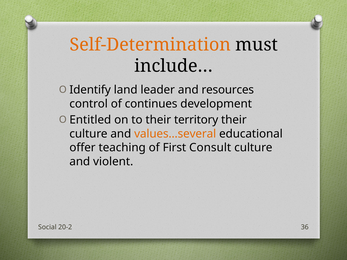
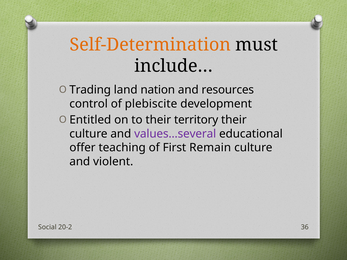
Identify: Identify -> Trading
leader: leader -> nation
continues: continues -> plebiscite
values…several colour: orange -> purple
Consult: Consult -> Remain
